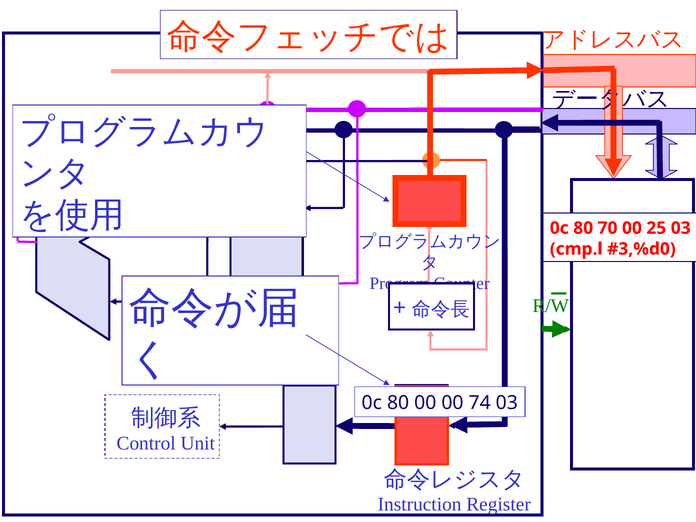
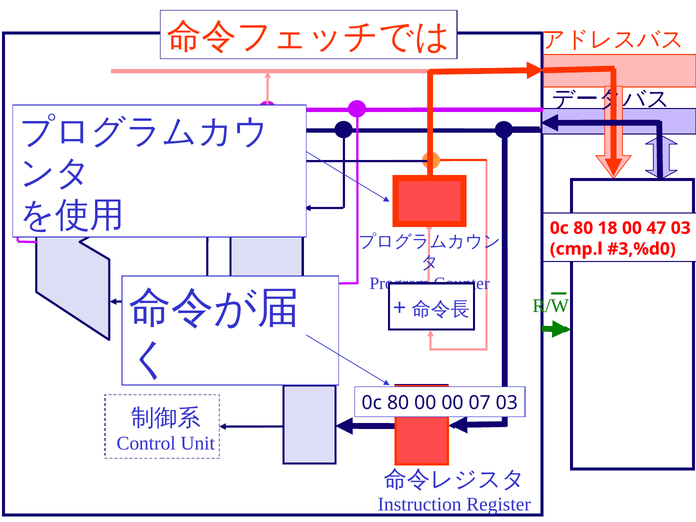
70: 70 -> 18
25: 25 -> 47
74: 74 -> 07
